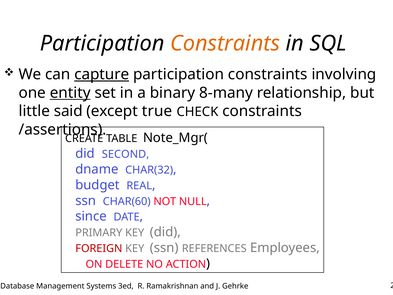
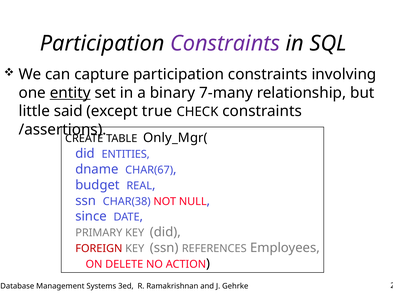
Constraints at (225, 43) colour: orange -> purple
capture underline: present -> none
8-many: 8-many -> 7-many
Note_Mgr(: Note_Mgr( -> Only_Mgr(
SECOND: SECOND -> ENTITIES
CHAR(32: CHAR(32 -> CHAR(67
CHAR(60: CHAR(60 -> CHAR(38
